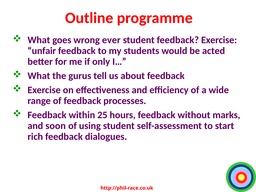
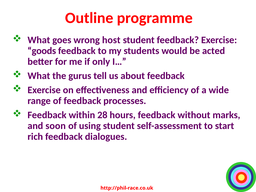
ever: ever -> host
unfair: unfair -> goods
25: 25 -> 28
